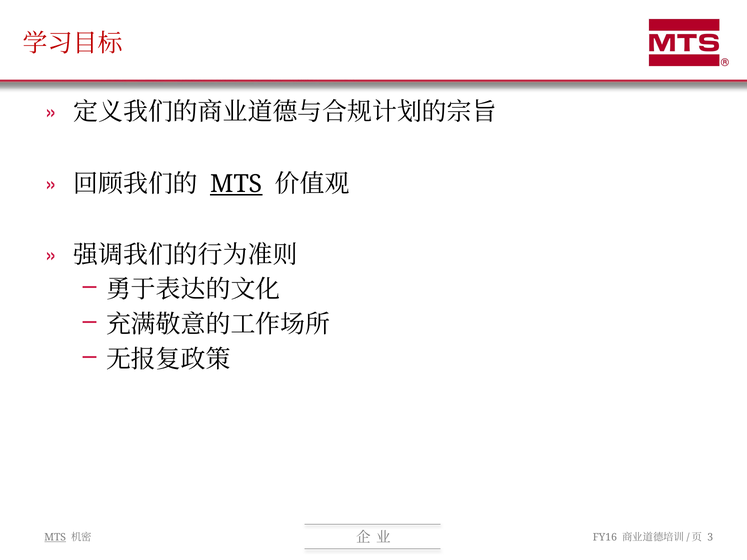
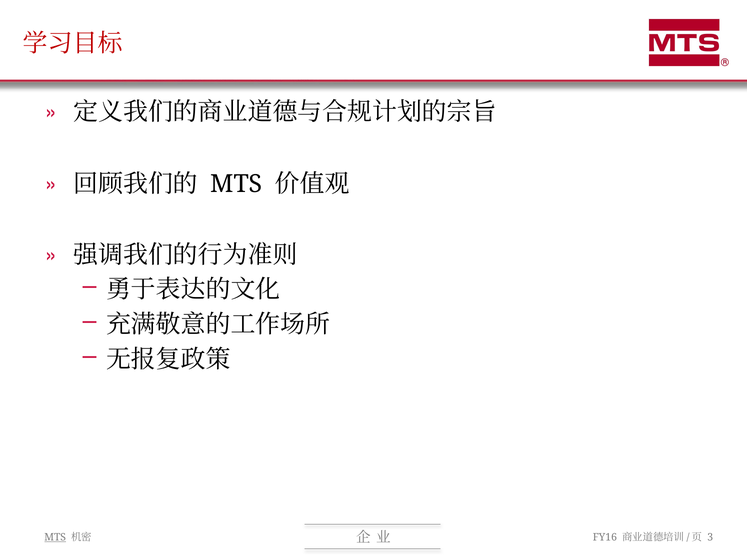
MTS at (236, 184) underline: present -> none
